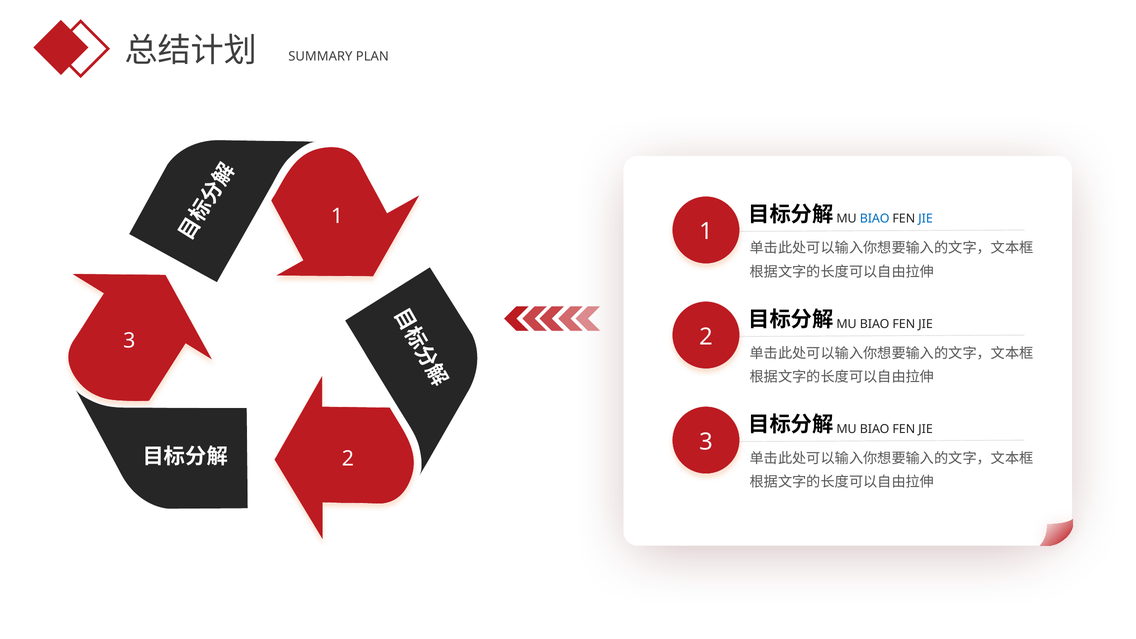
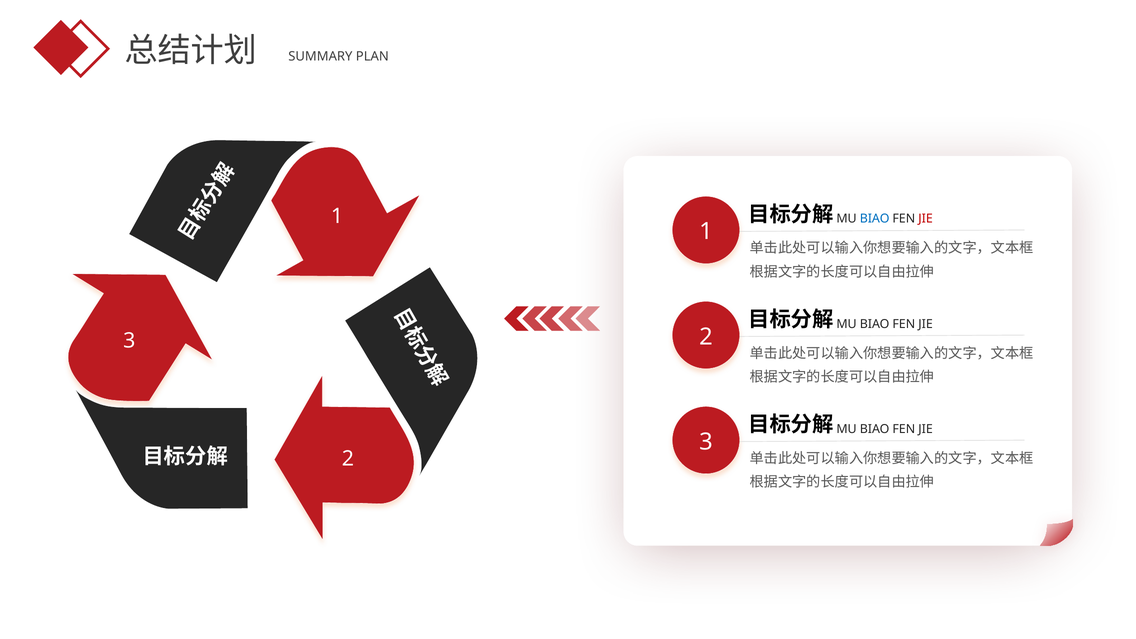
JIE at (926, 219) colour: blue -> red
